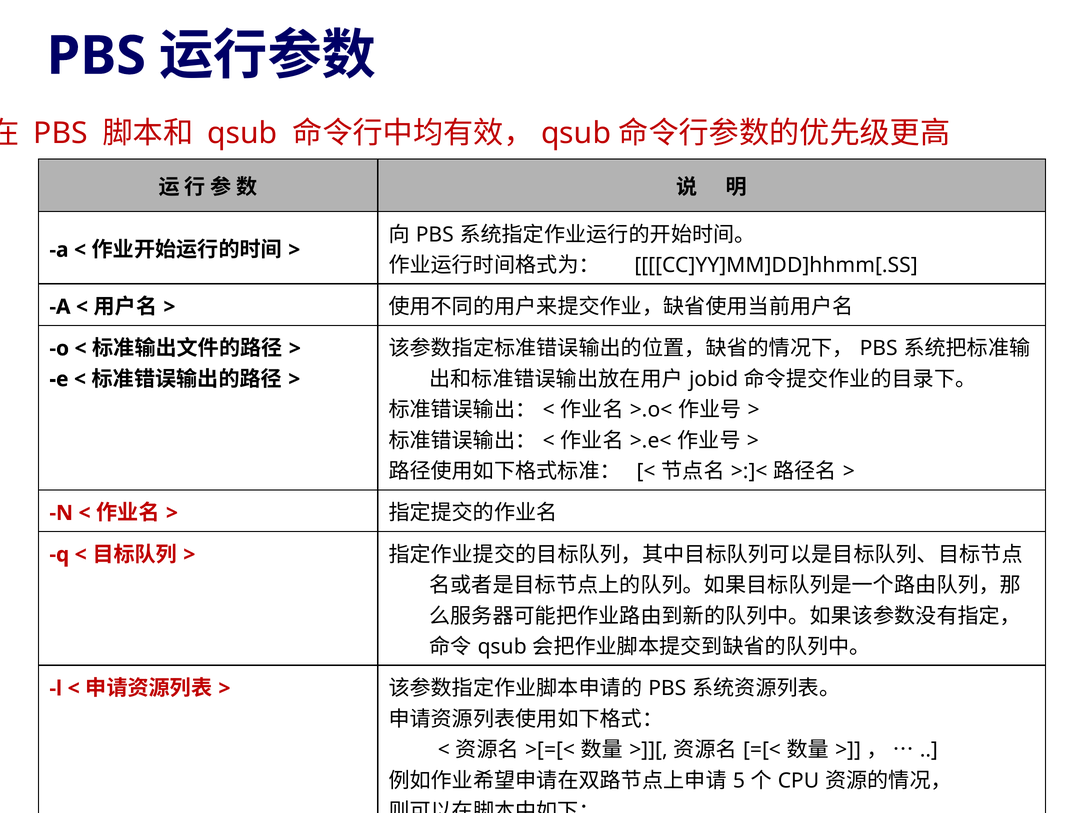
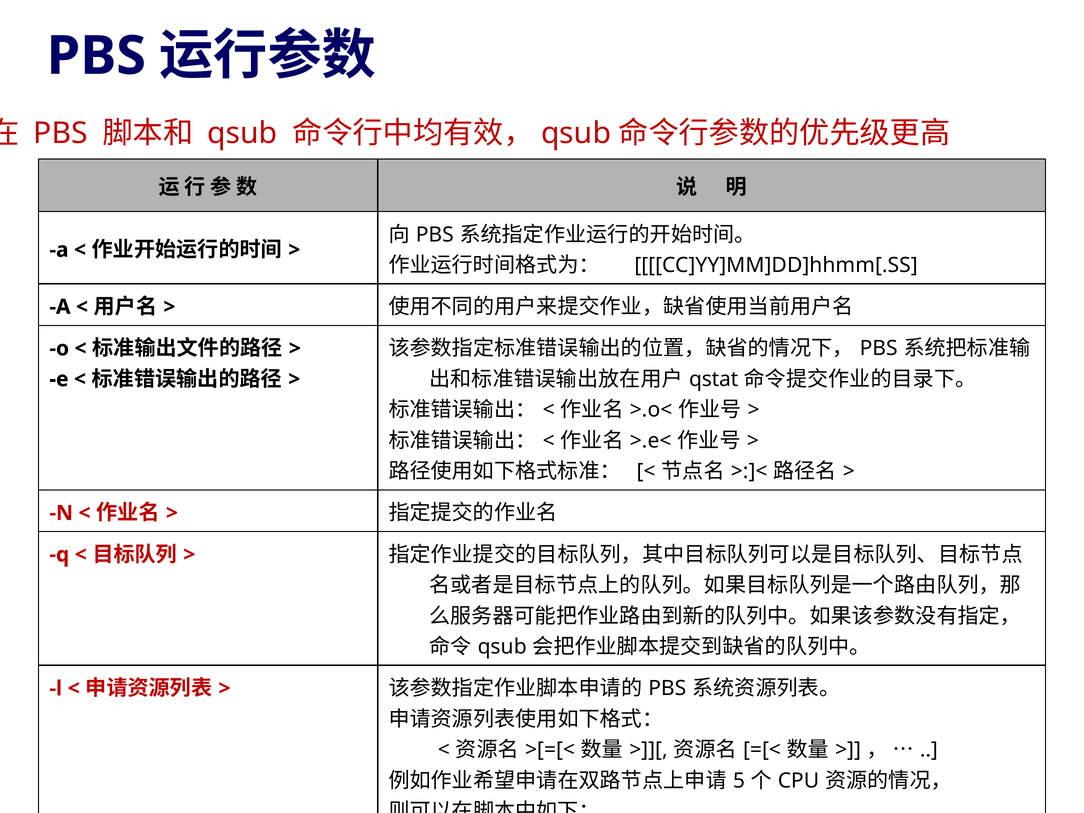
jobid: jobid -> qstat
